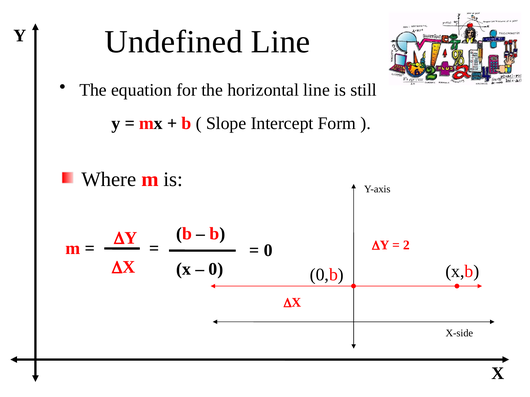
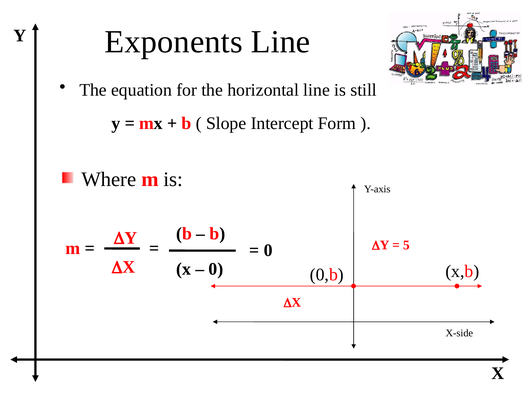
Undefined: Undefined -> Exponents
2: 2 -> 5
